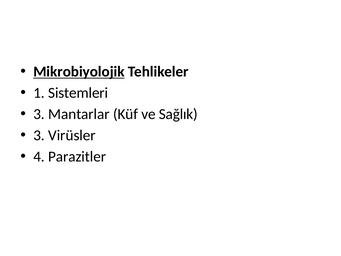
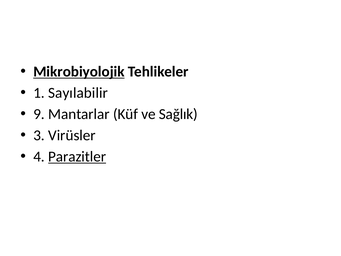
Sistemleri: Sistemleri -> Sayılabilir
3 at (39, 114): 3 -> 9
Parazitler underline: none -> present
